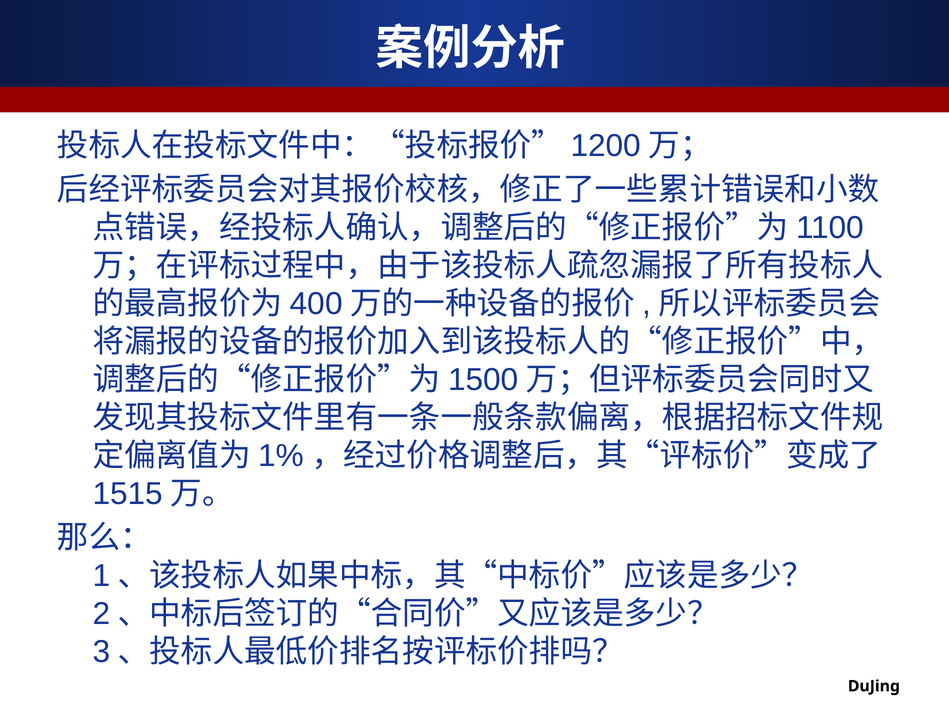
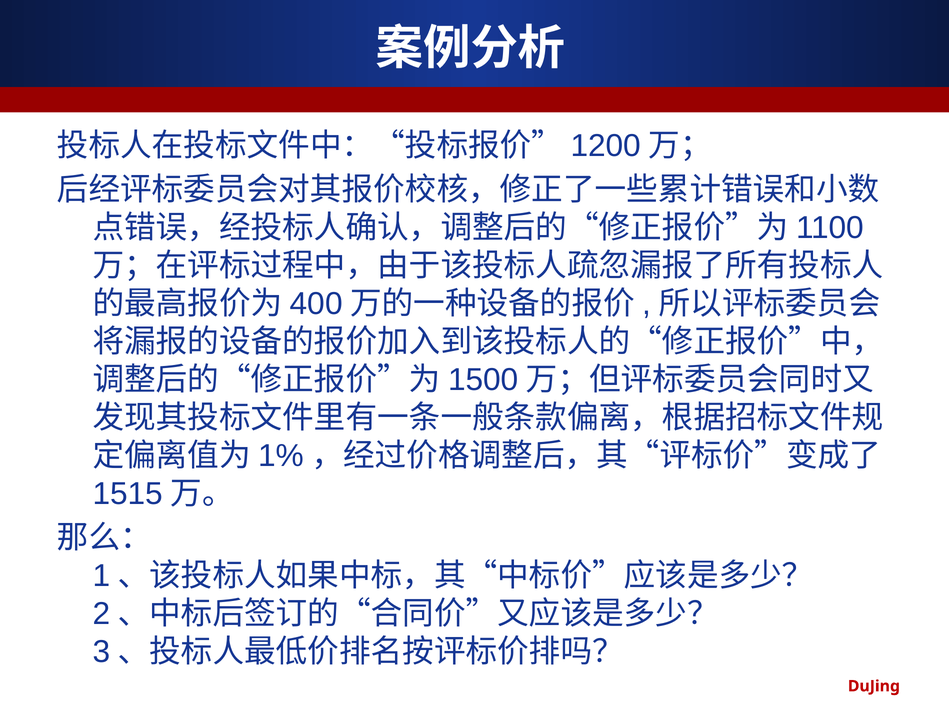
DuJing colour: black -> red
